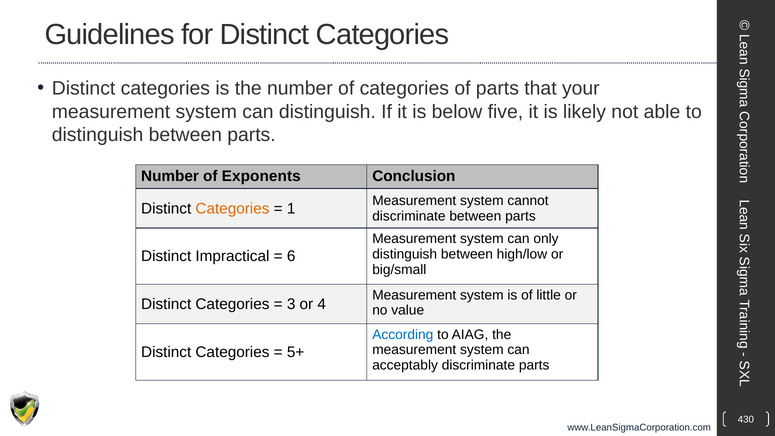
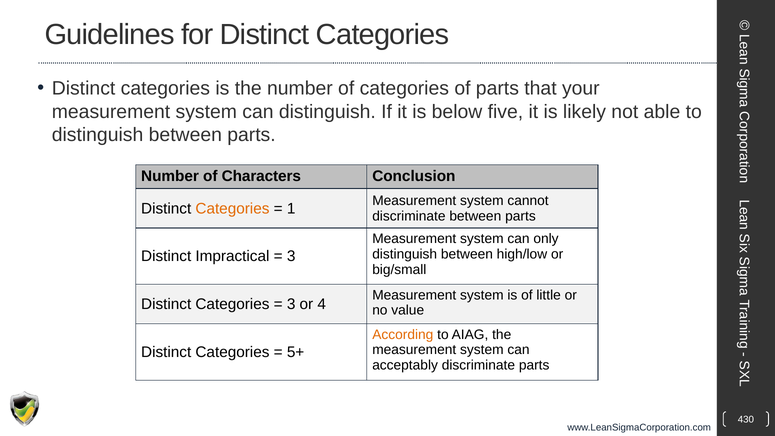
Exponents: Exponents -> Characters
6 at (291, 256): 6 -> 3
According colour: blue -> orange
